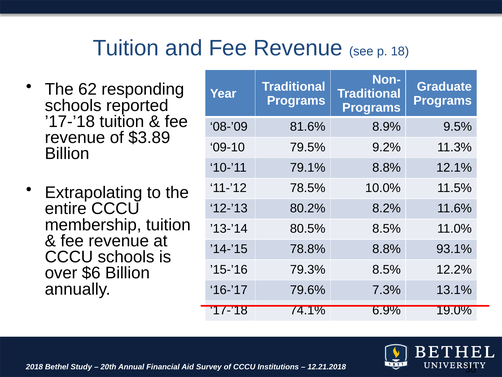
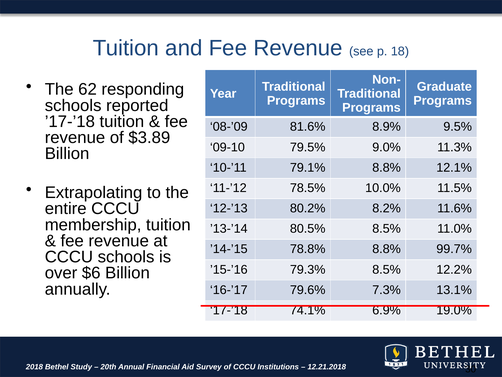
9.2%: 9.2% -> 9.0%
93.1%: 93.1% -> 99.7%
